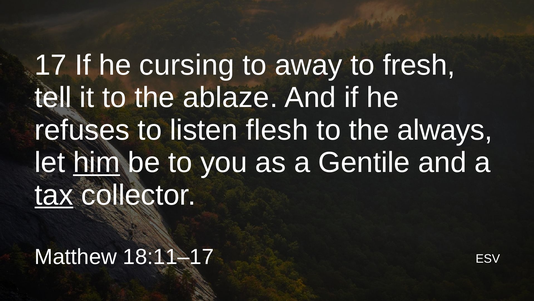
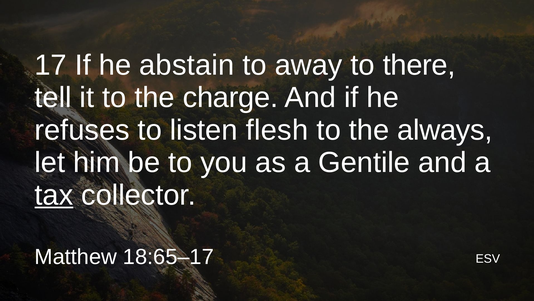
cursing: cursing -> abstain
fresh: fresh -> there
ablaze: ablaze -> charge
him underline: present -> none
18:11–17: 18:11–17 -> 18:65–17
